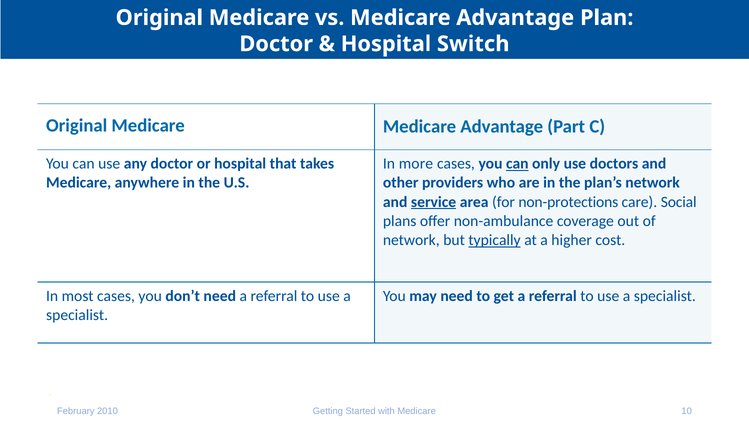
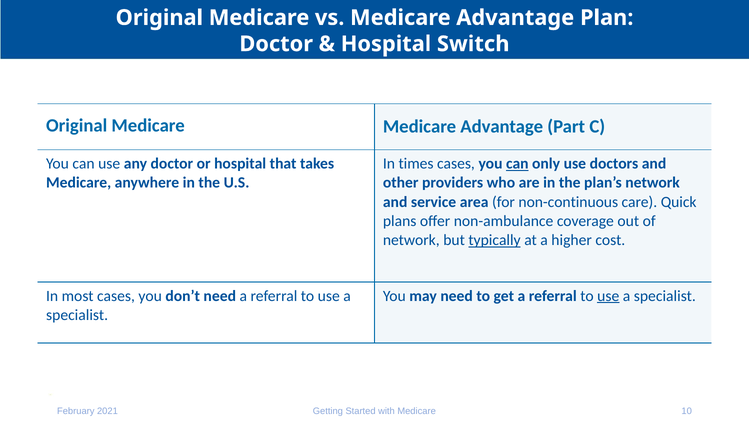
more: more -> times
service underline: present -> none
non-protections: non-protections -> non-continuous
Social: Social -> Quick
use at (608, 295) underline: none -> present
2010: 2010 -> 2021
